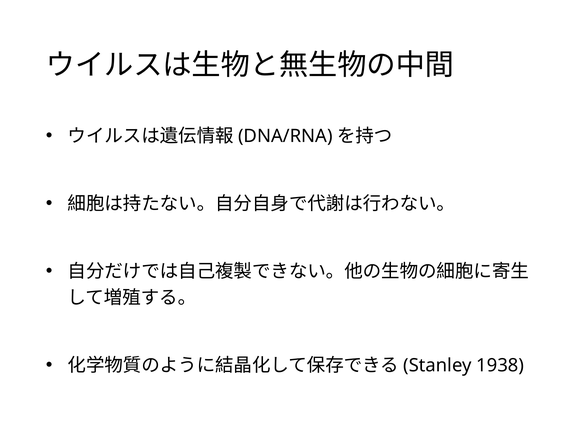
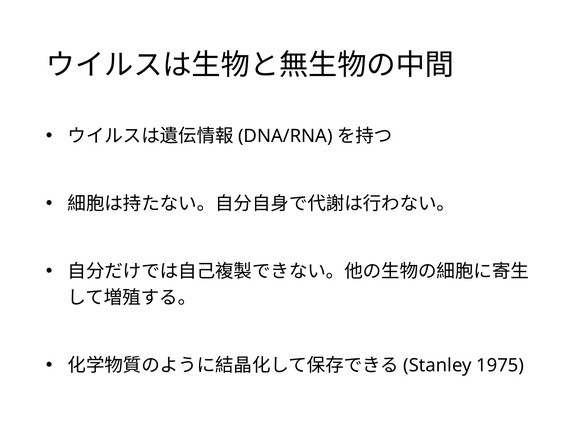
1938: 1938 -> 1975
